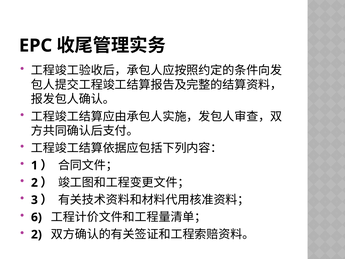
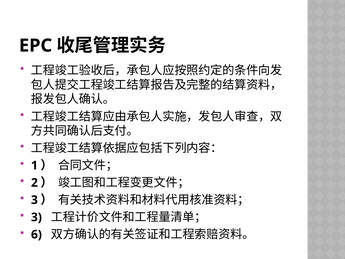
6 at (36, 217): 6 -> 3
2 at (36, 234): 2 -> 6
